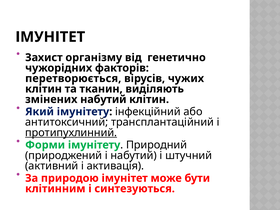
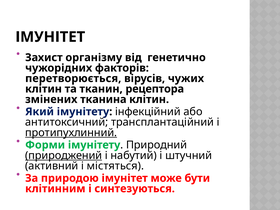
виділяють: виділяють -> рецептора
змінених набутий: набутий -> тканина
природжений underline: none -> present
активація: активація -> містяться
